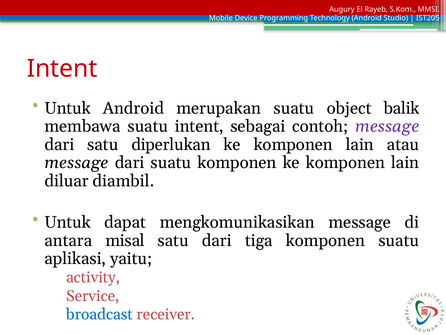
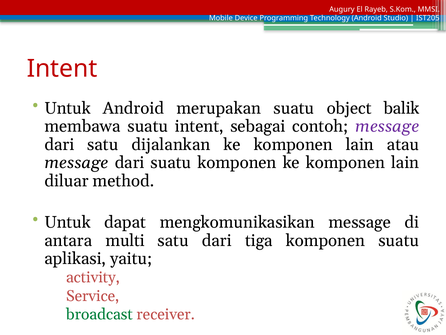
diperlukan: diperlukan -> dijalankan
diambil: diambil -> method
misal: misal -> multi
broadcast colour: blue -> green
